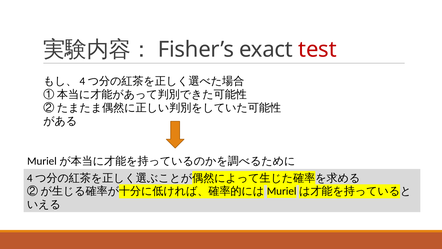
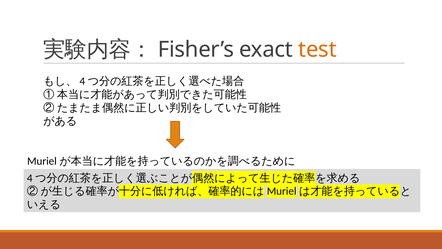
test colour: red -> orange
